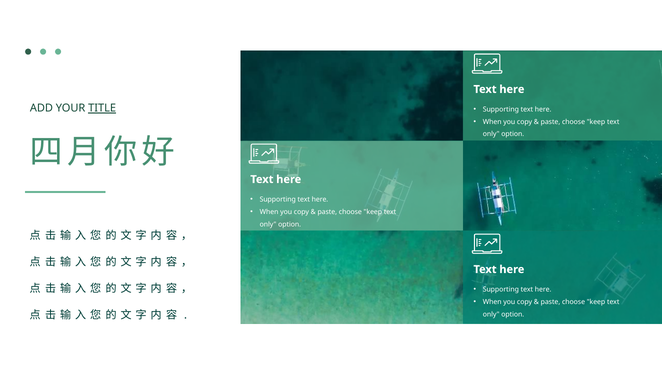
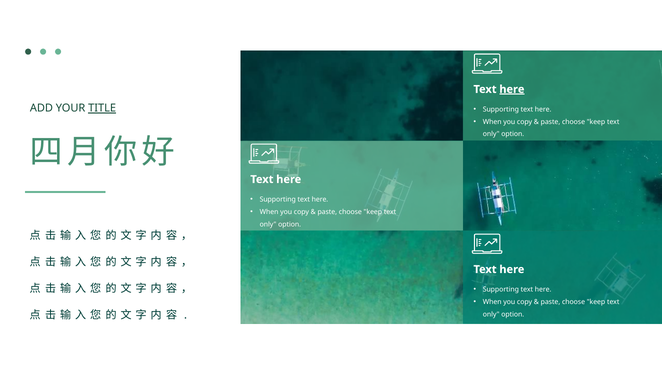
here at (512, 89) underline: none -> present
